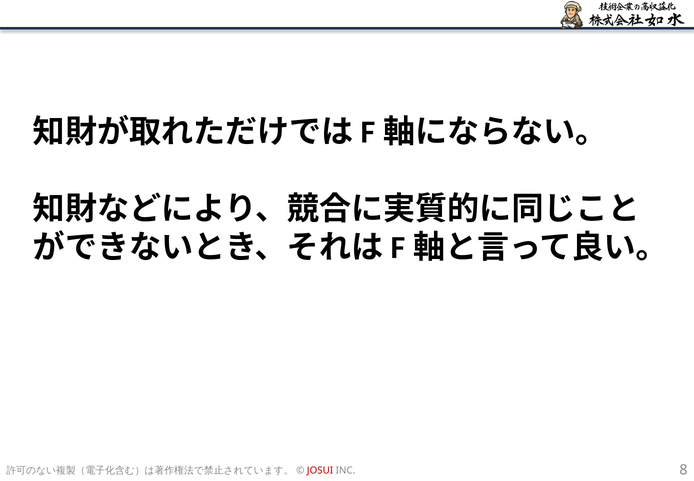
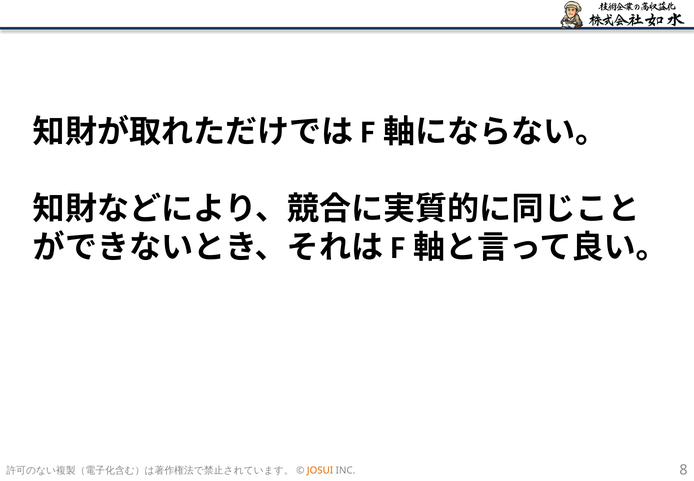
JOSUI colour: red -> orange
